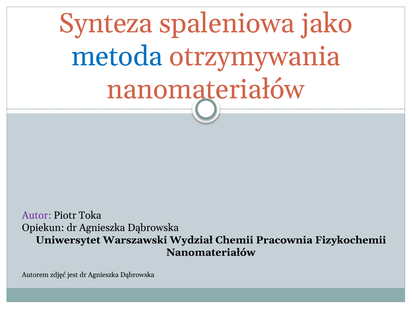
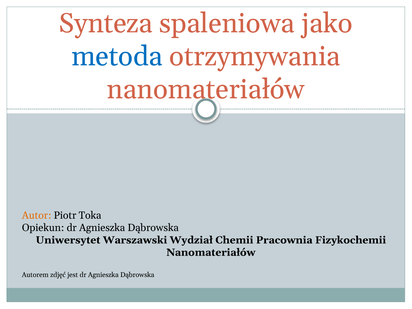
Autor colour: purple -> orange
